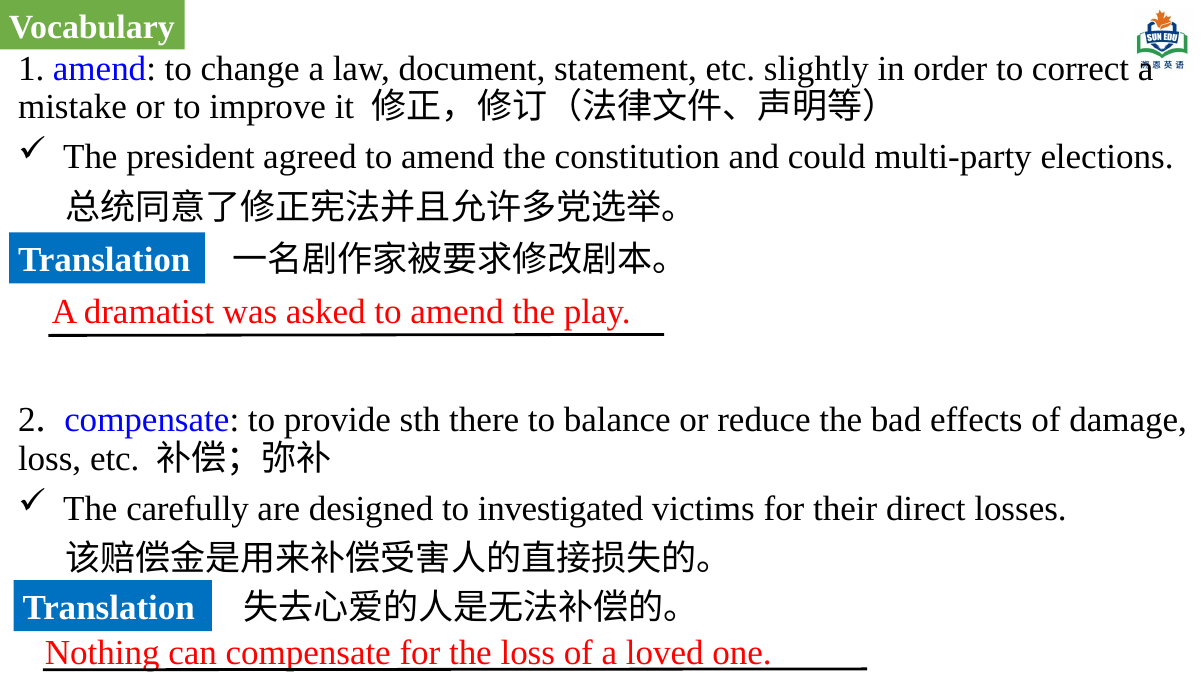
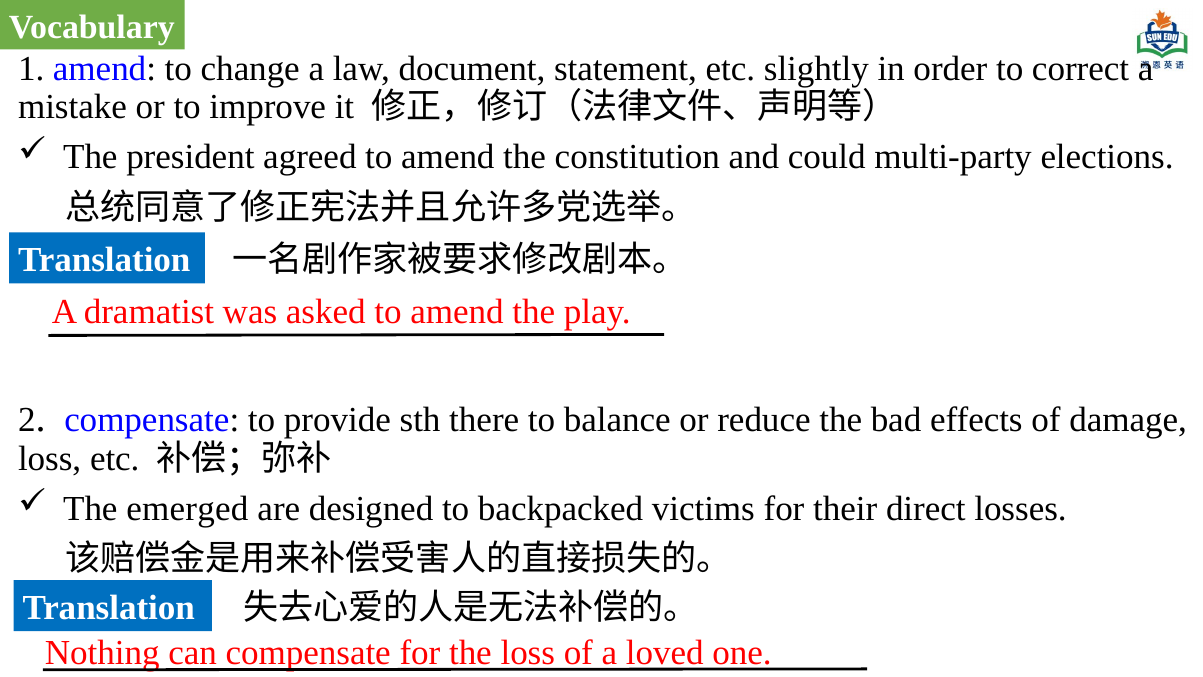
carefully: carefully -> emerged
investigated: investigated -> backpacked
